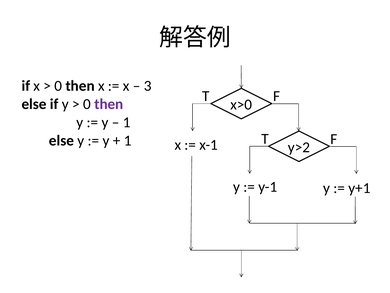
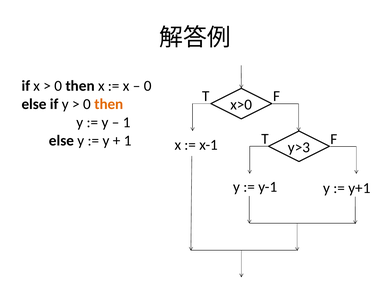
3 at (148, 86): 3 -> 0
then at (109, 104) colour: purple -> orange
y>2: y>2 -> y>3
